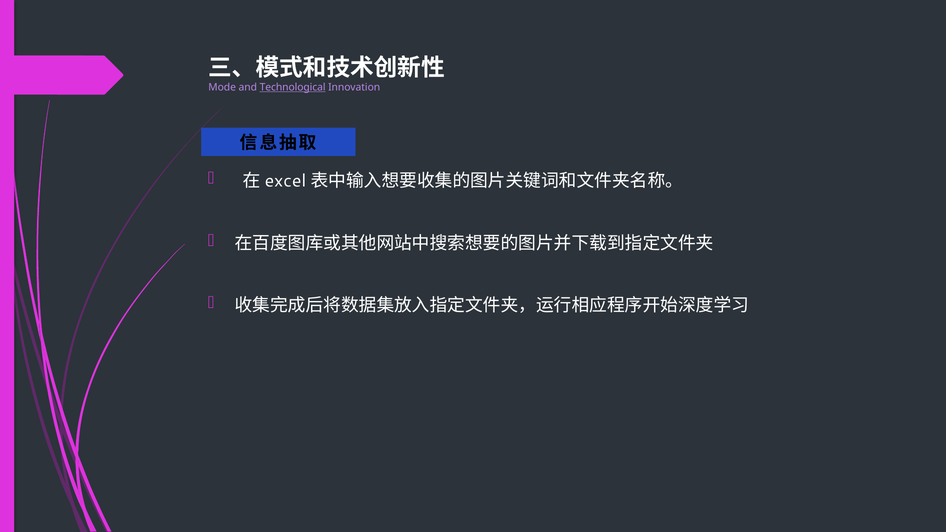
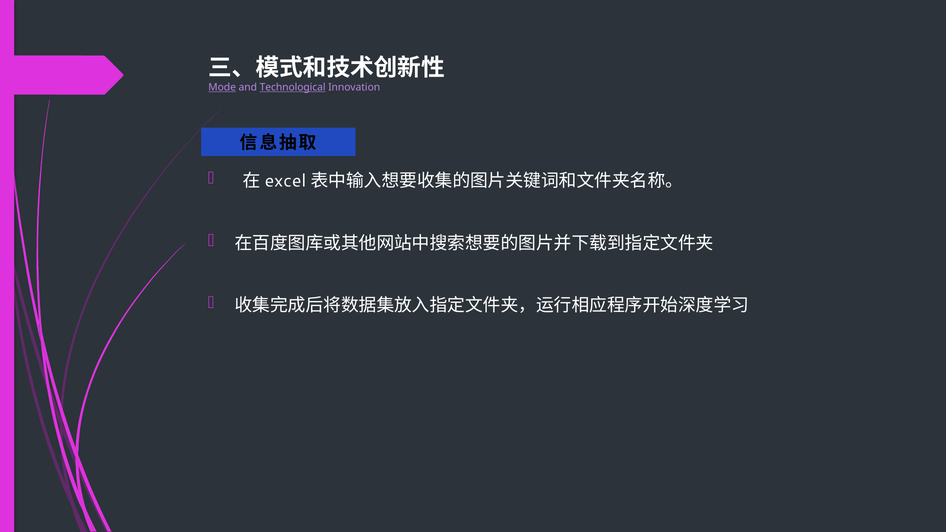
Mode underline: none -> present
